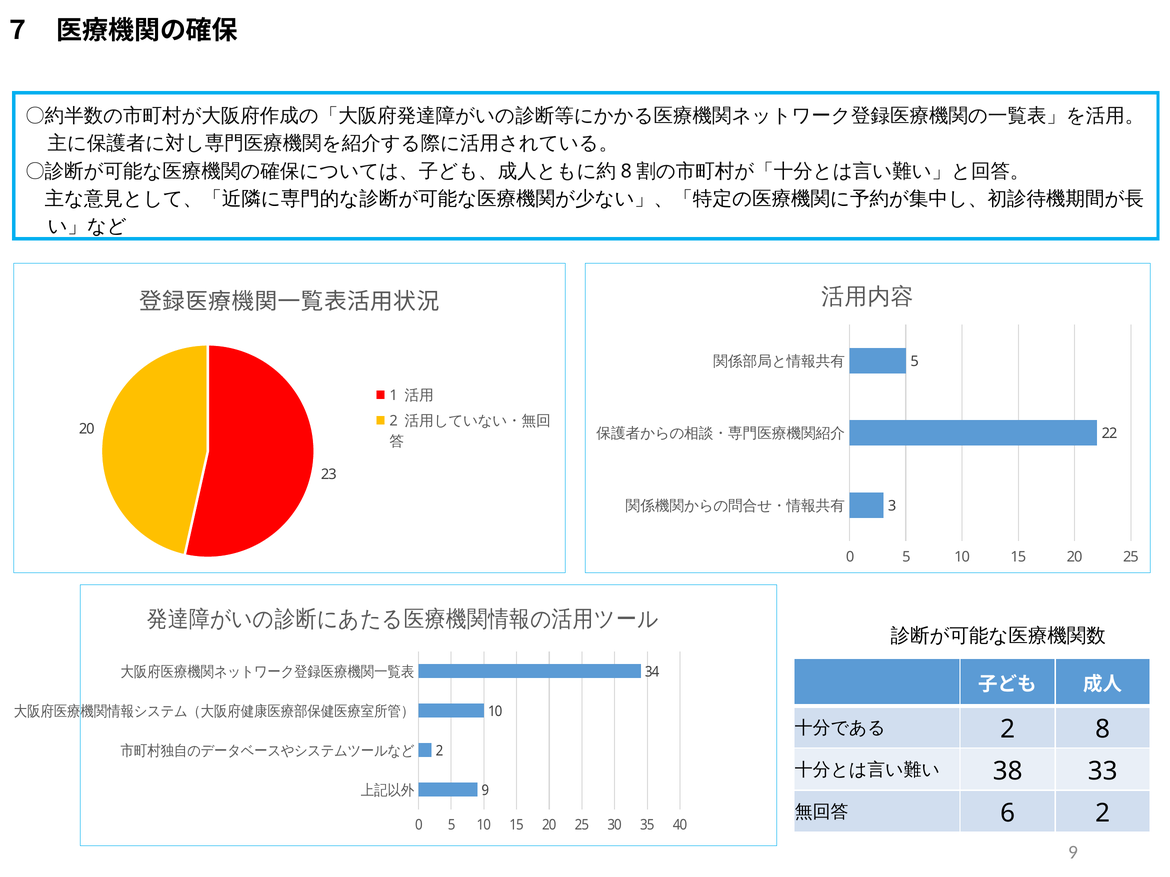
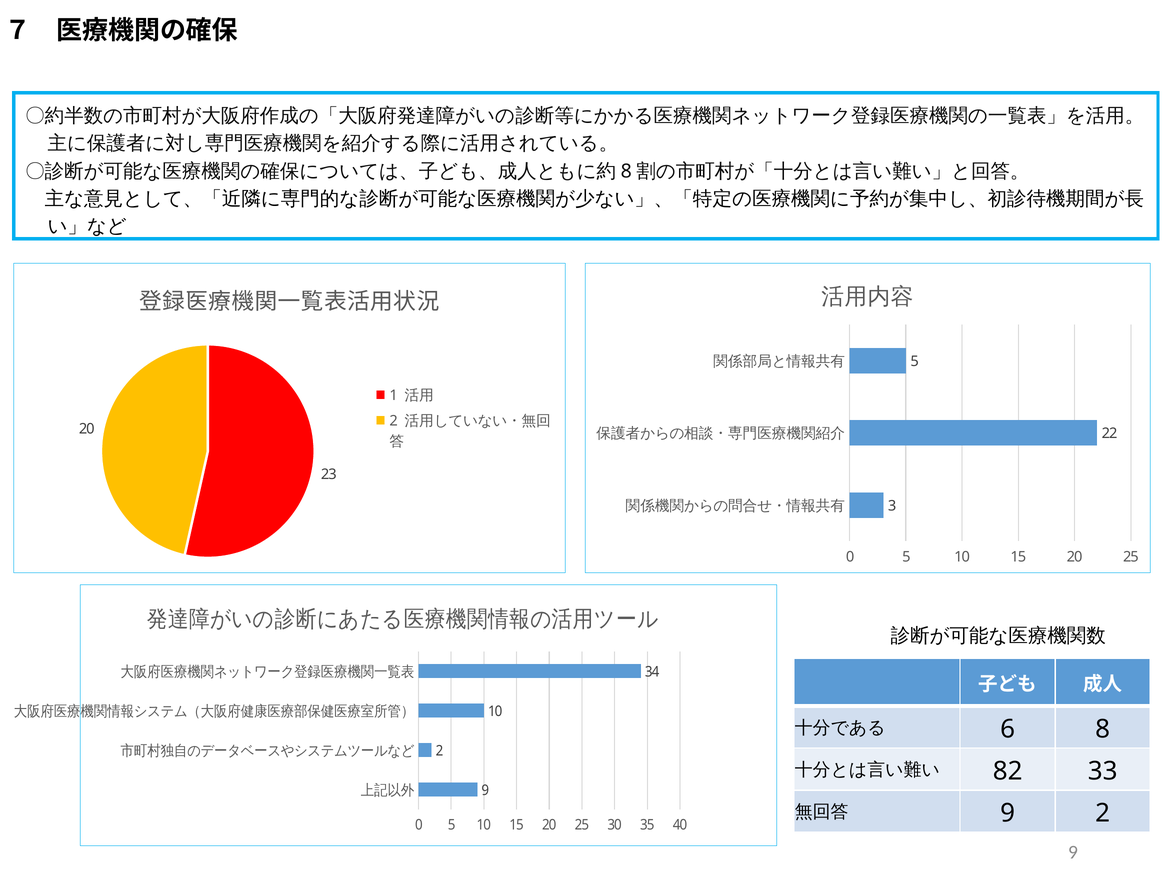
2 at (1008, 729): 2 -> 6
38: 38 -> 82
6 at (1008, 814): 6 -> 9
